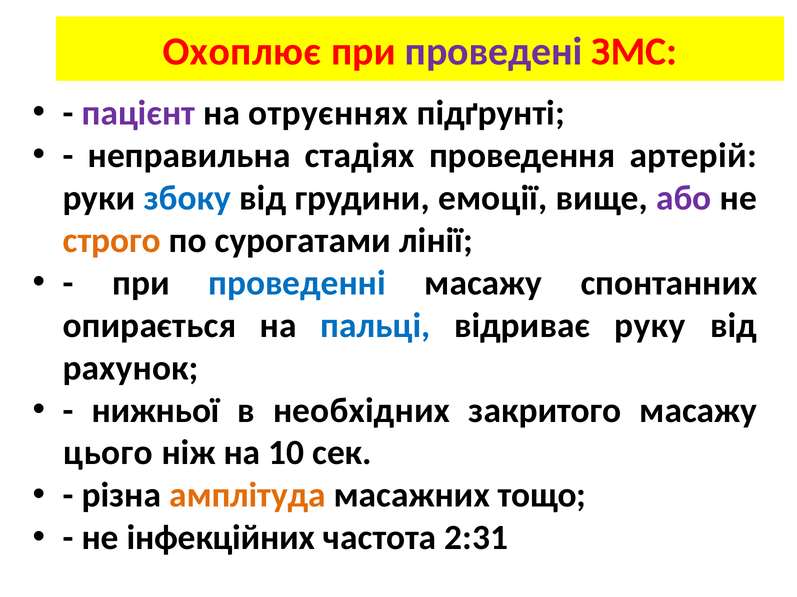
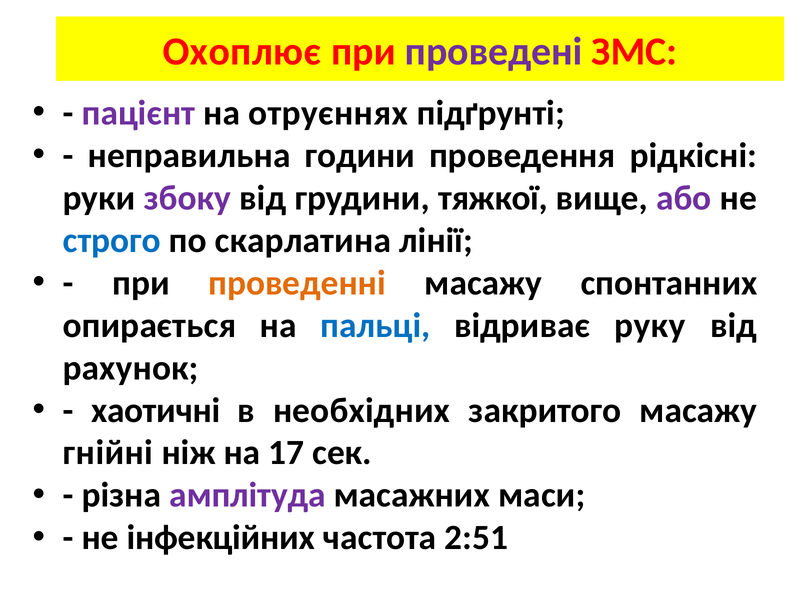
стадіях: стадіях -> години
артерій: артерій -> рідкісні
збоку colour: blue -> purple
емоції: емоції -> тяжкої
строго colour: orange -> blue
сурогатами: сурогатами -> скарлатина
проведенні colour: blue -> orange
нижньої: нижньої -> хаотичні
цього: цього -> гнійні
10: 10 -> 17
амплітуда colour: orange -> purple
тощо: тощо -> маси
2:31: 2:31 -> 2:51
